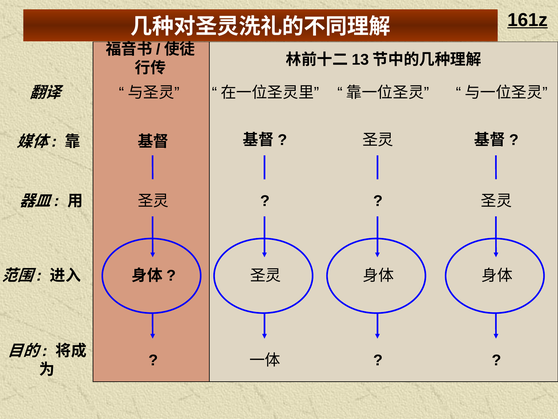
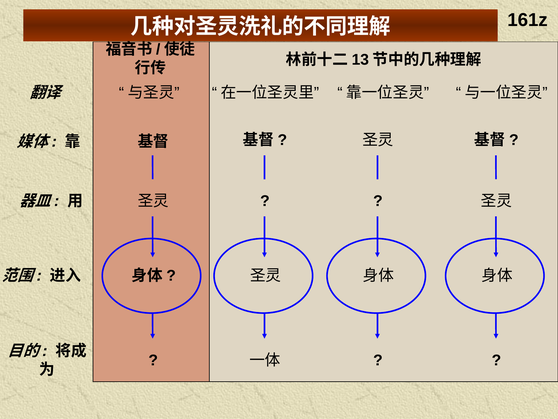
161z underline: present -> none
